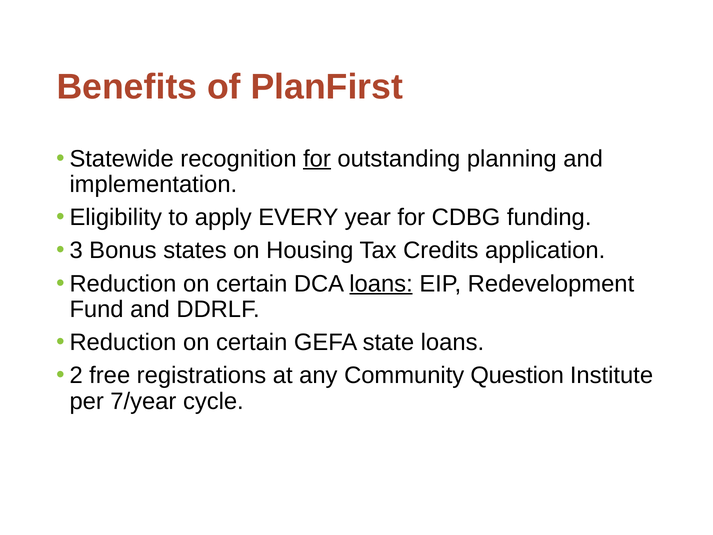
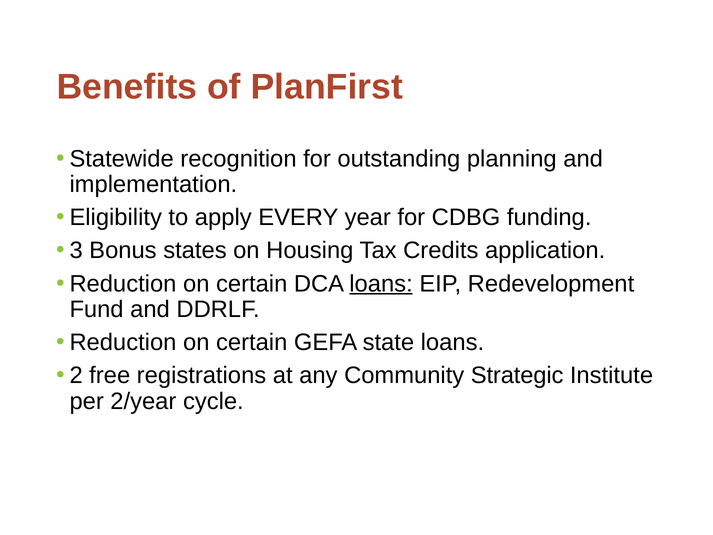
for at (317, 159) underline: present -> none
Question: Question -> Strategic
7/year: 7/year -> 2/year
